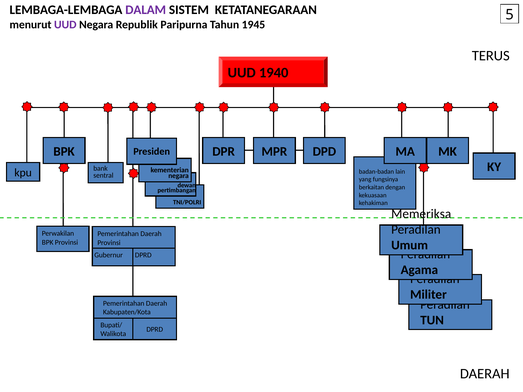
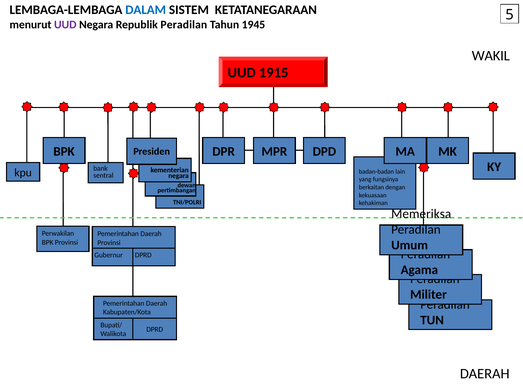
DALAM colour: purple -> blue
Republik Paripurna: Paripurna -> Peradilan
TERUS: TERUS -> WAKIL
1940: 1940 -> 1915
